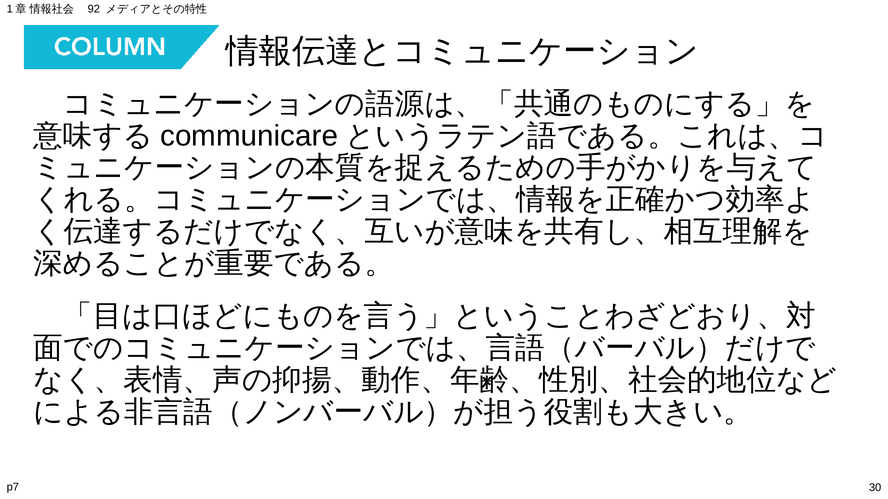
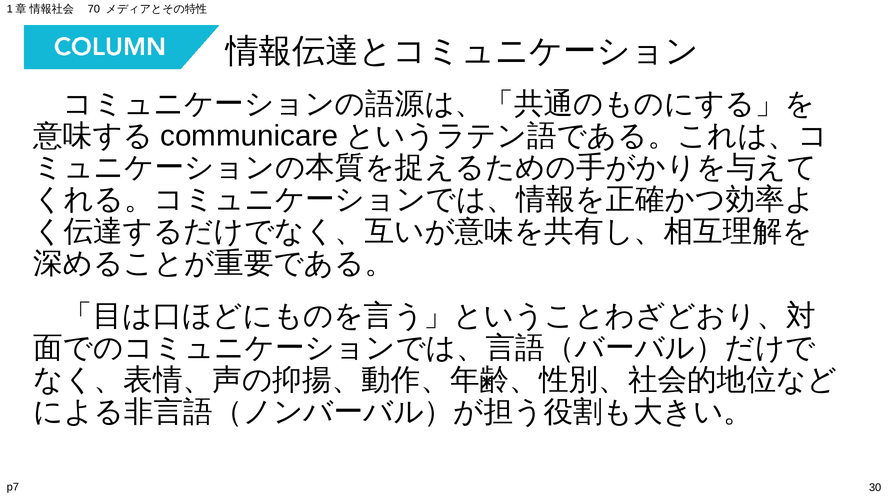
92: 92 -> 70
